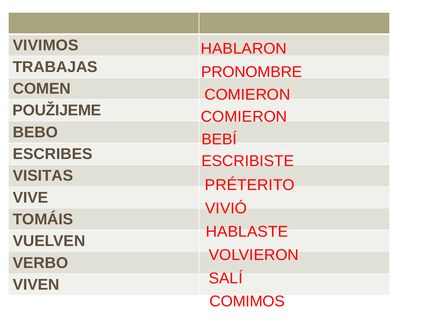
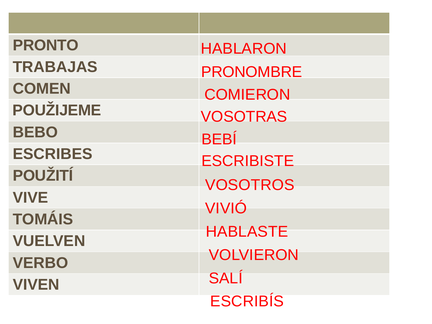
VIVIMOS: VIVIMOS -> PRONTO
COMIERON at (244, 117): COMIERON -> VOSOTRAS
VISITAS: VISITAS -> POUŽITÍ
PRÉTERITO: PRÉTERITO -> VOSOTROS
COMIMOS: COMIMOS -> ESCRIBÍS
